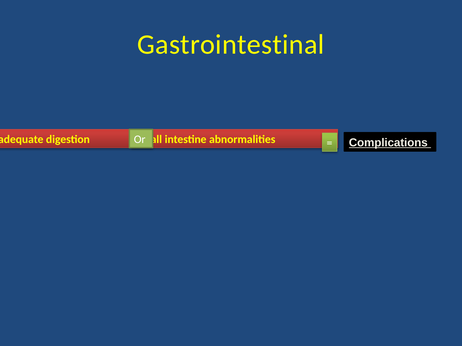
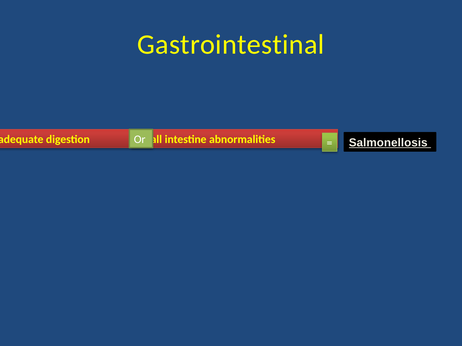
Complications: Complications -> Salmonellosis
